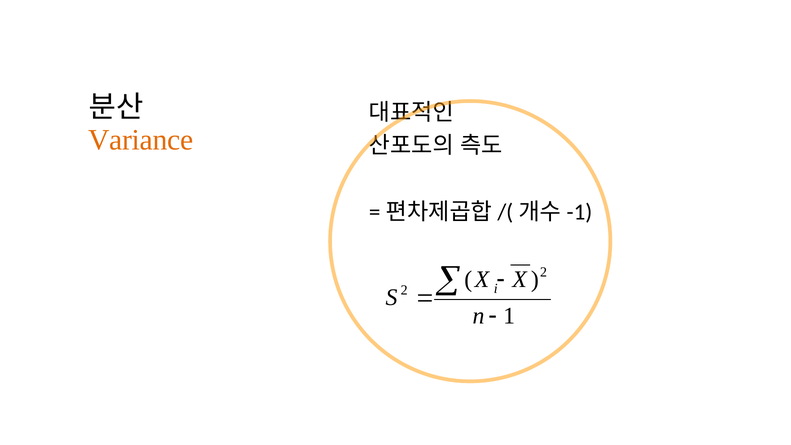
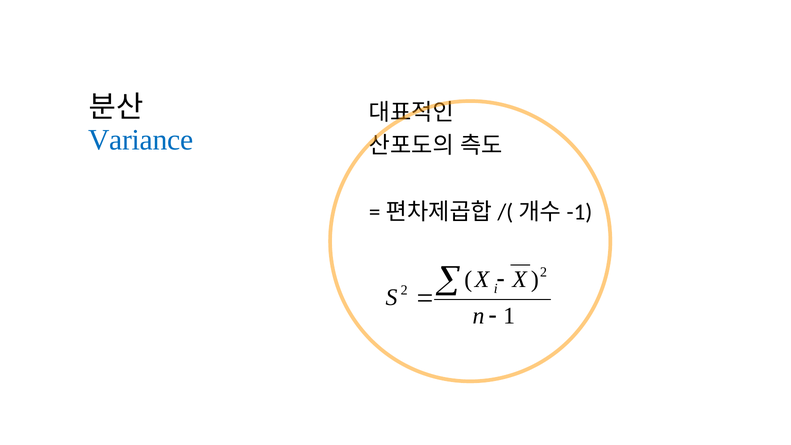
Variance colour: orange -> blue
